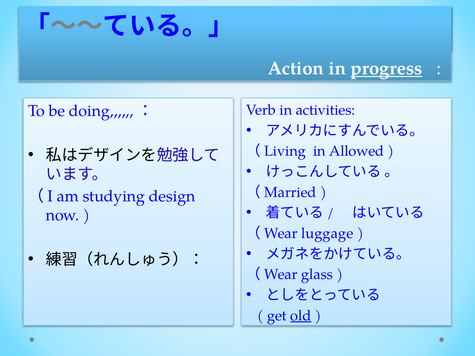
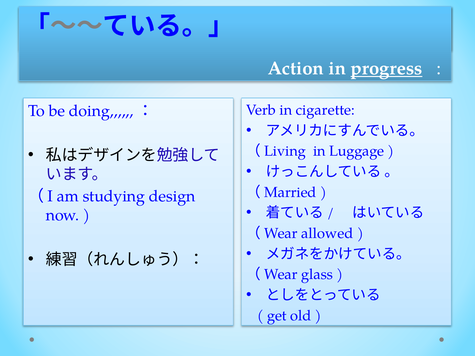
activities: activities -> cigarette
Allowed: Allowed -> Luggage
luggage: luggage -> allowed
old underline: present -> none
